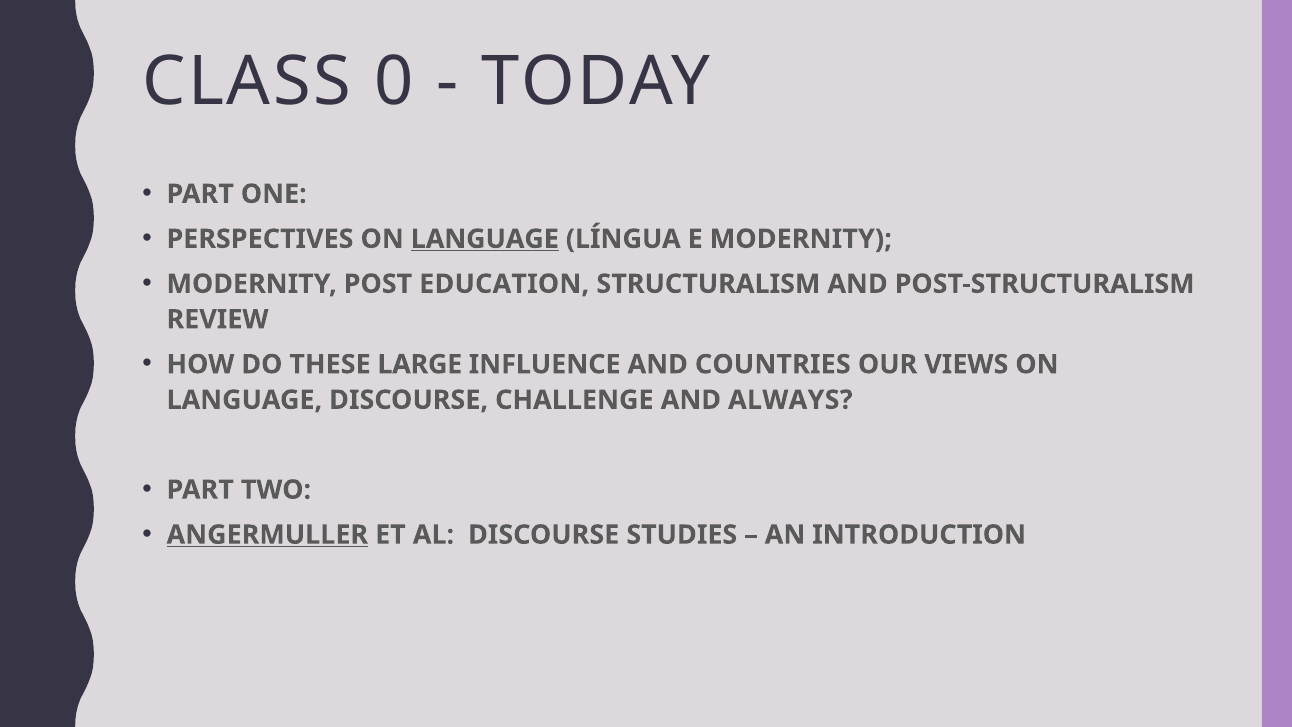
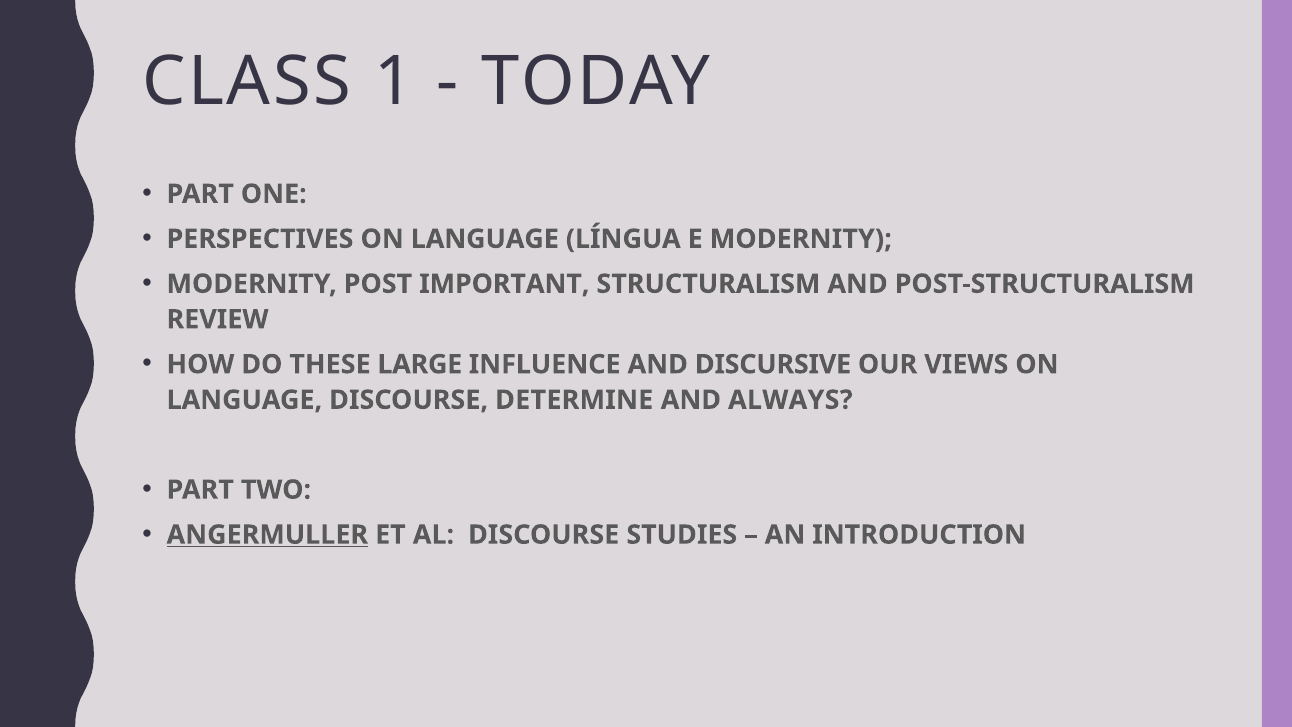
0: 0 -> 1
LANGUAGE at (485, 239) underline: present -> none
EDUCATION: EDUCATION -> IMPORTANT
COUNTRIES: COUNTRIES -> DISCURSIVE
CHALLENGE: CHALLENGE -> DETERMINE
